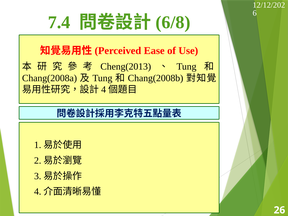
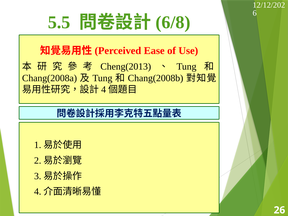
7.4: 7.4 -> 5.5
